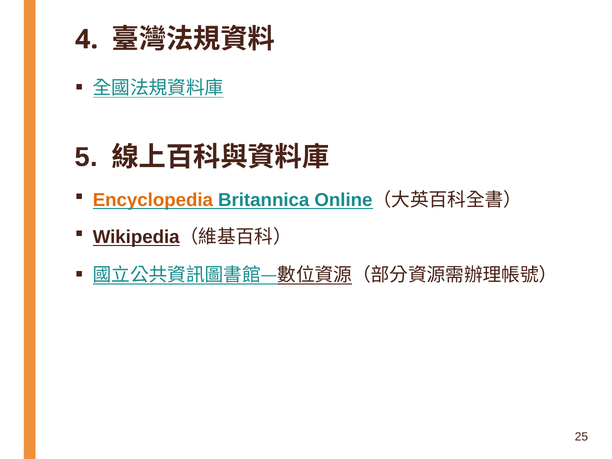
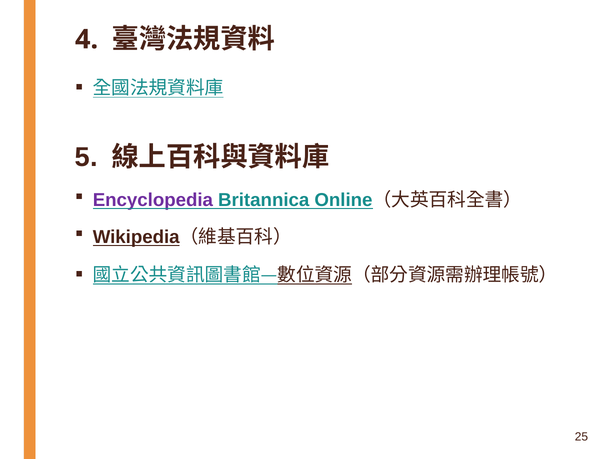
Encyclopedia colour: orange -> purple
